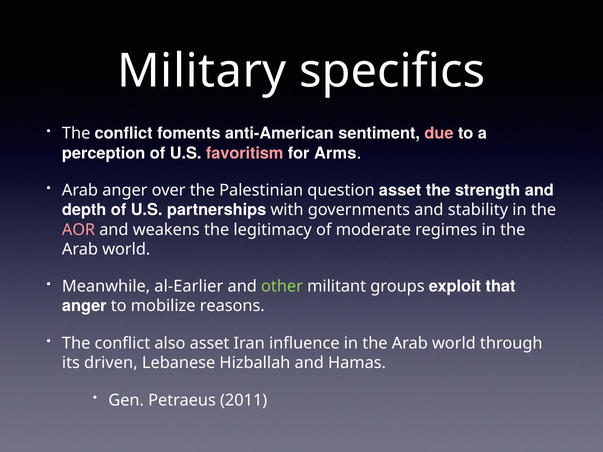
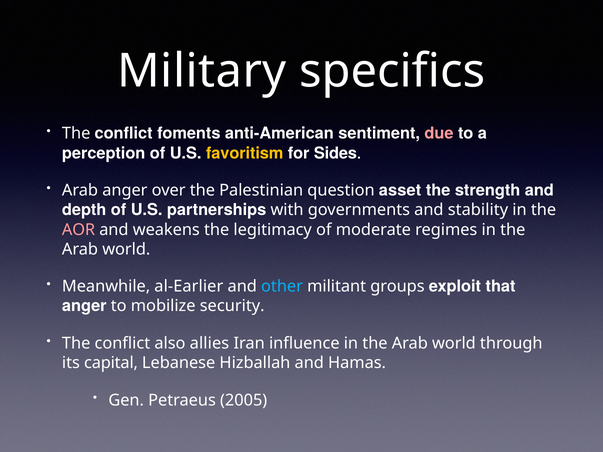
favoritism colour: pink -> yellow
Arms: Arms -> Sides
other colour: light green -> light blue
reasons: reasons -> security
also asset: asset -> allies
driven: driven -> capital
2011: 2011 -> 2005
